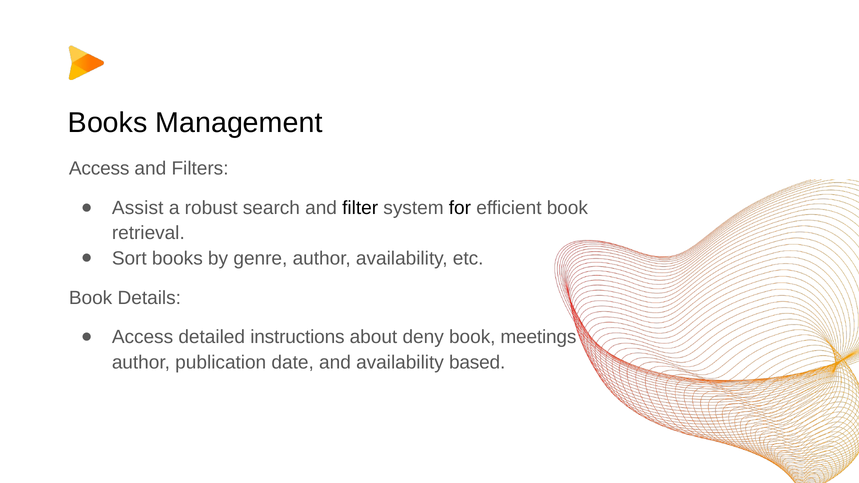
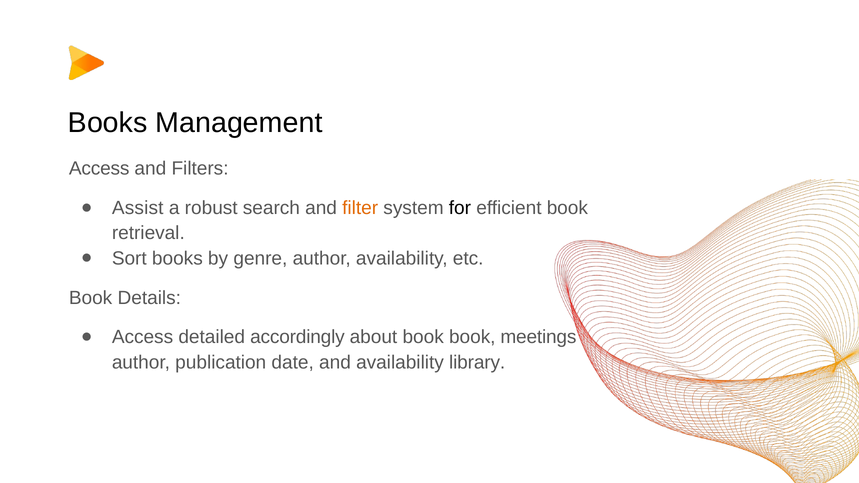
filter colour: black -> orange
instructions: instructions -> accordingly
about deny: deny -> book
based: based -> library
